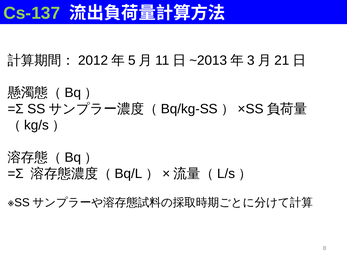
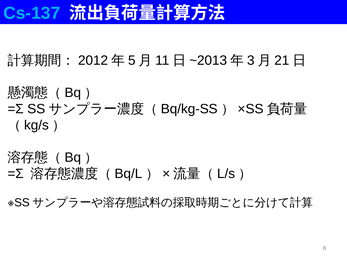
Cs-137 colour: light green -> light blue
